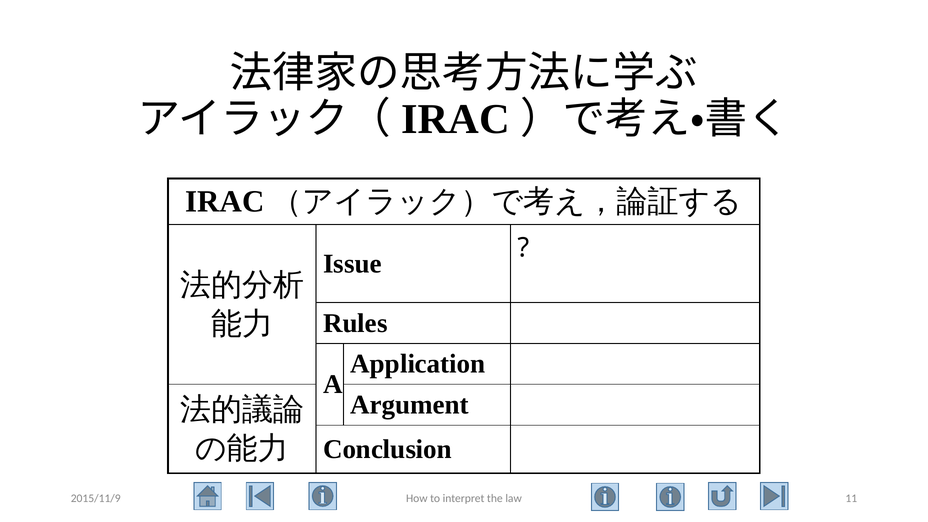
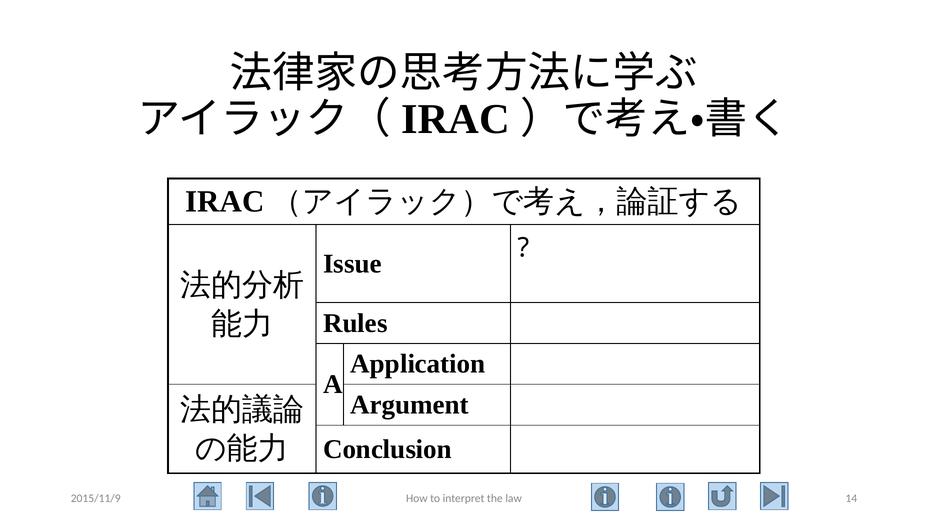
11: 11 -> 14
